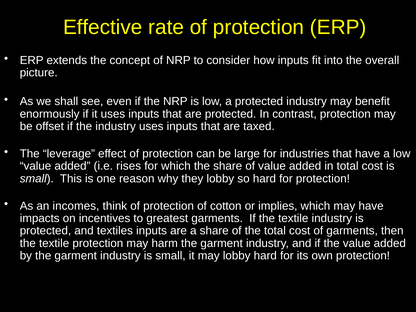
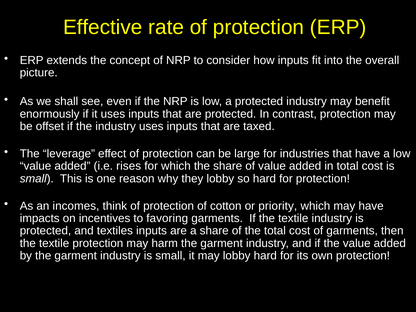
implies: implies -> priority
greatest: greatest -> favoring
